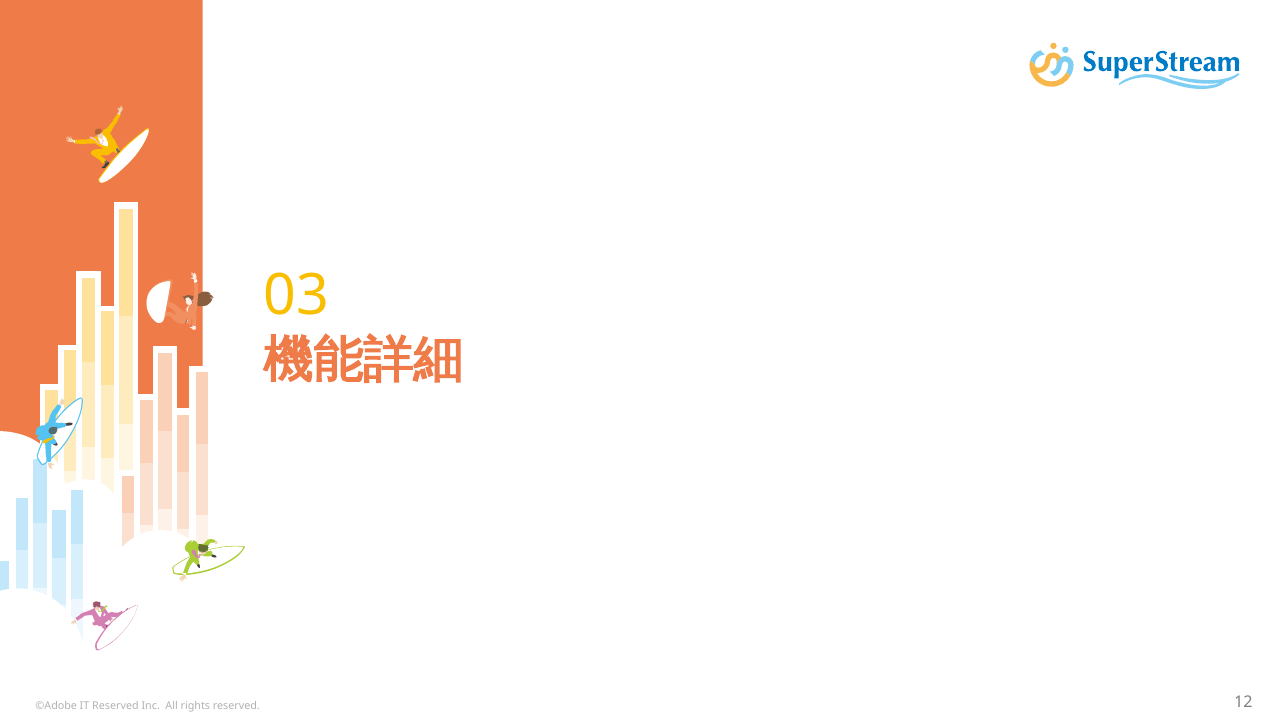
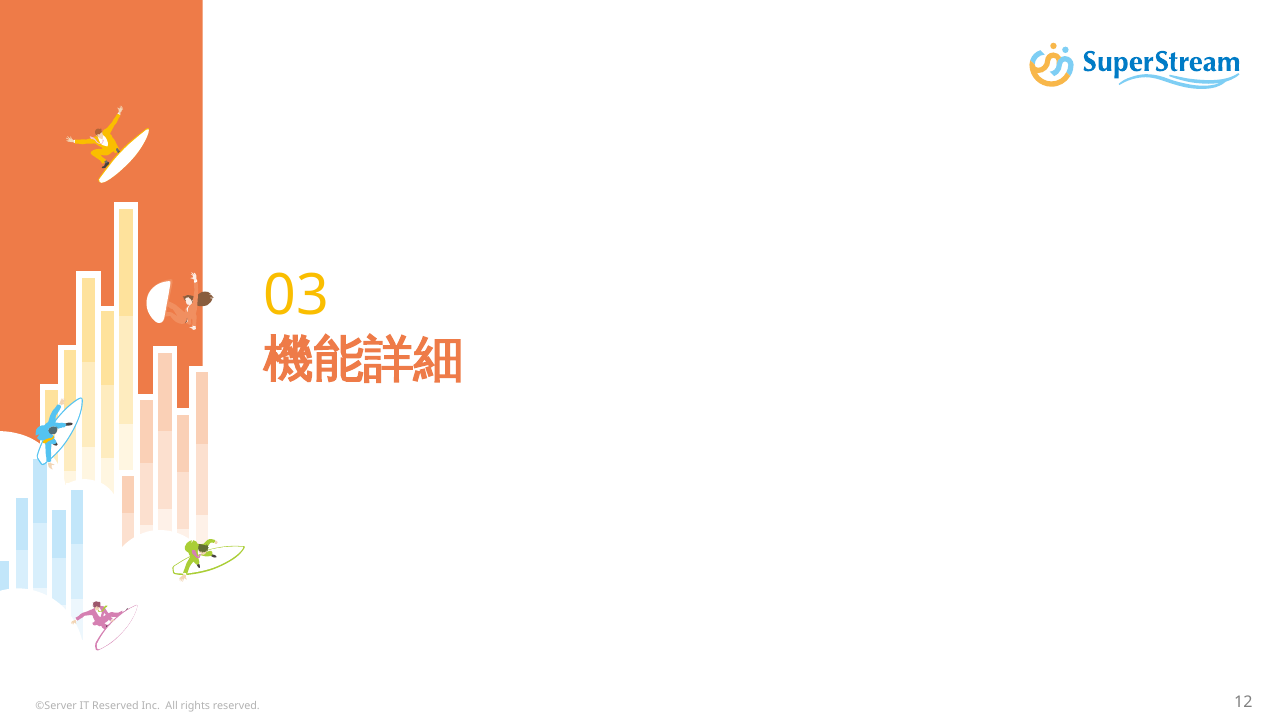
©Adobe: ©Adobe -> ©Server
